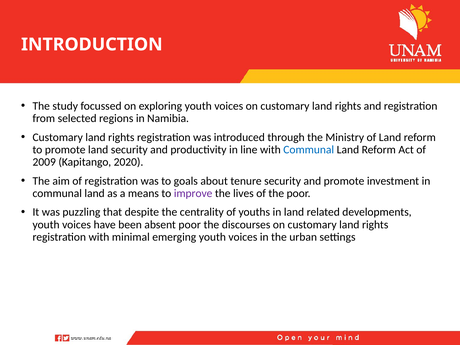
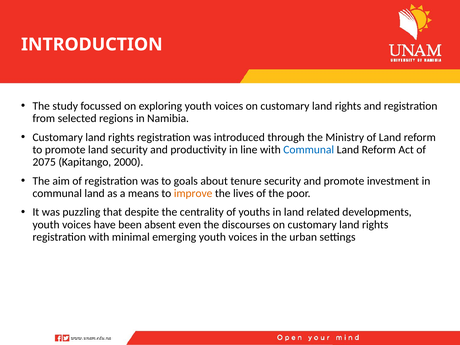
2009: 2009 -> 2075
2020: 2020 -> 2000
improve colour: purple -> orange
absent poor: poor -> even
